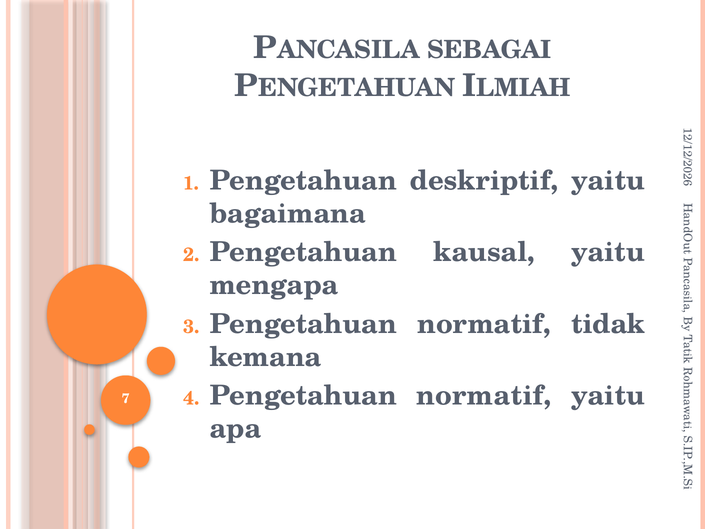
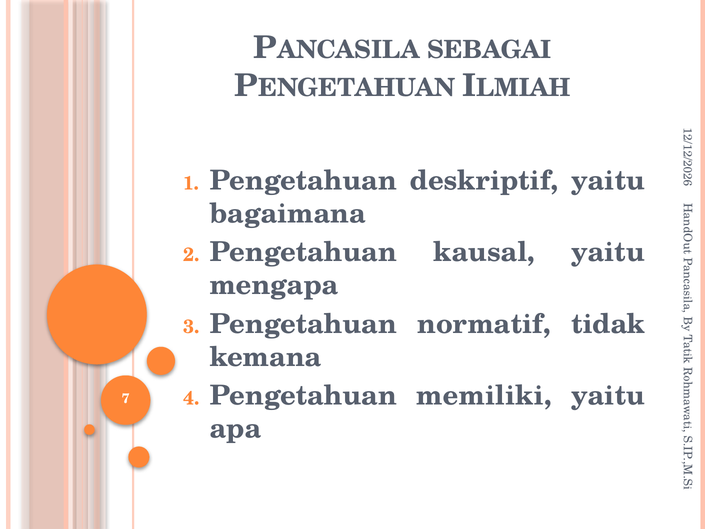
normatif at (484, 396): normatif -> memiliki
